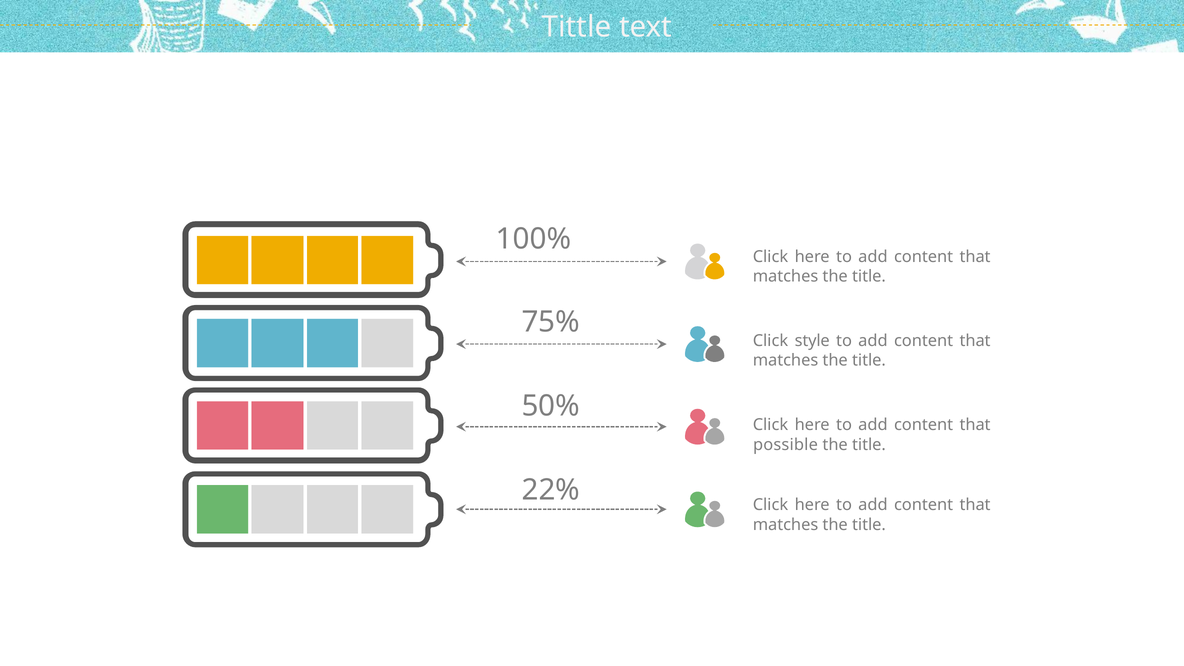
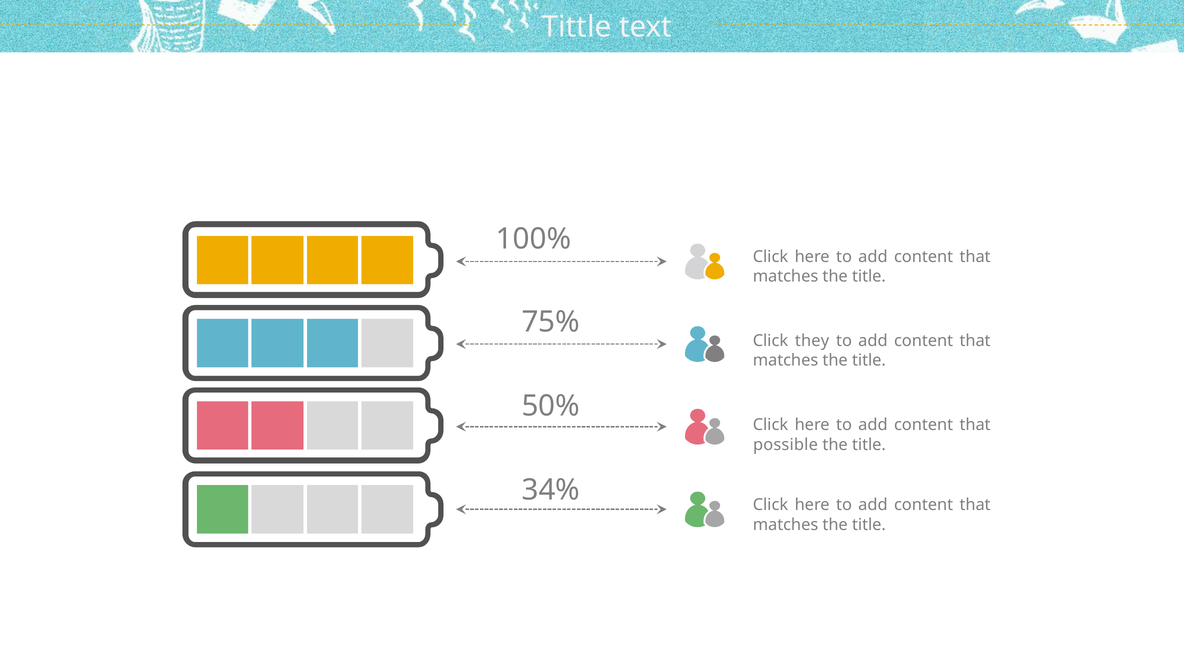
style: style -> they
22%: 22% -> 34%
